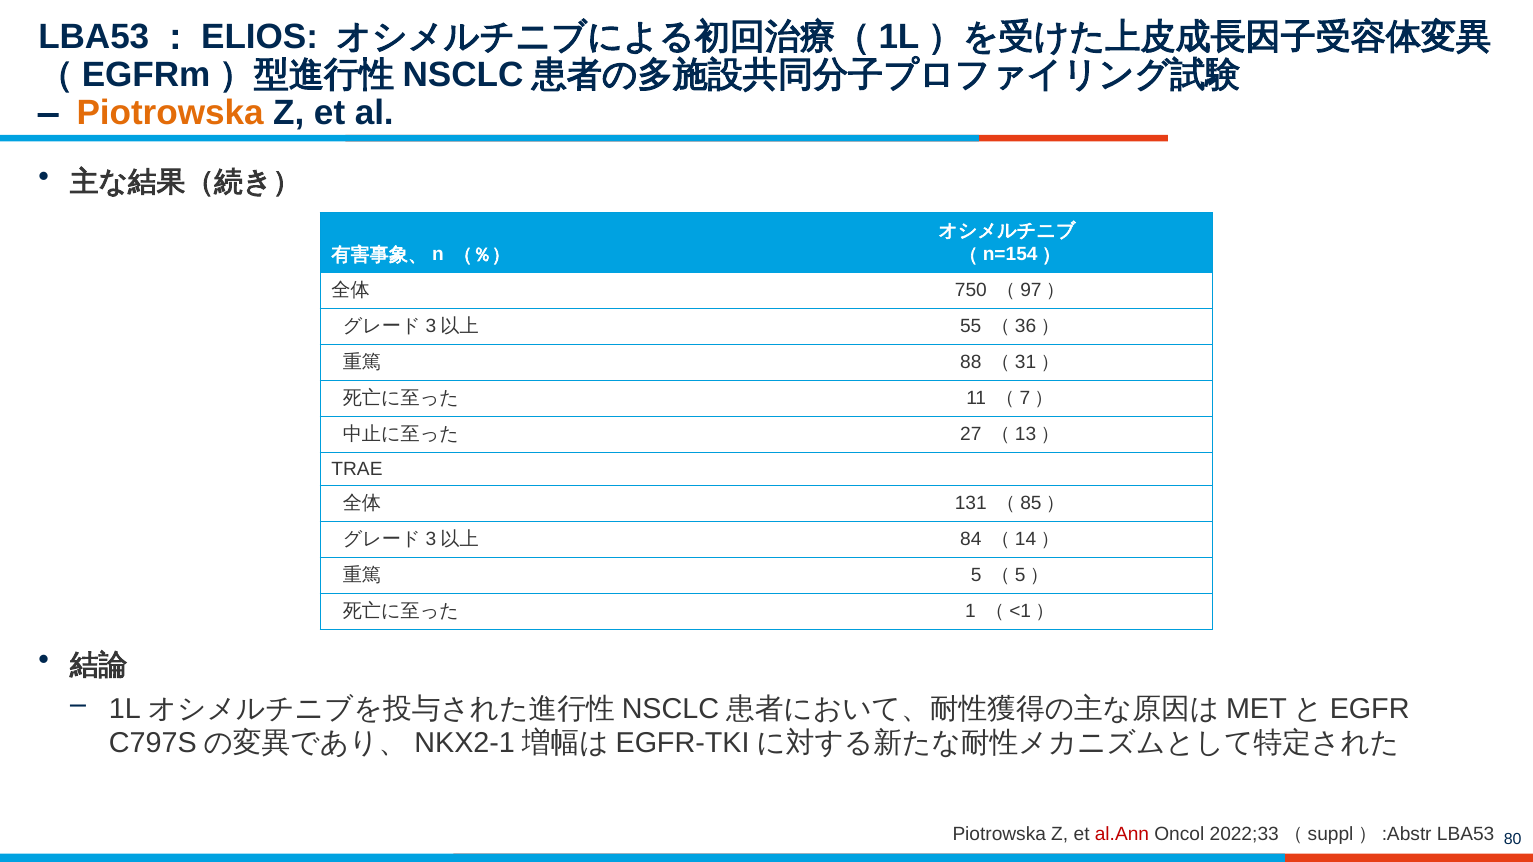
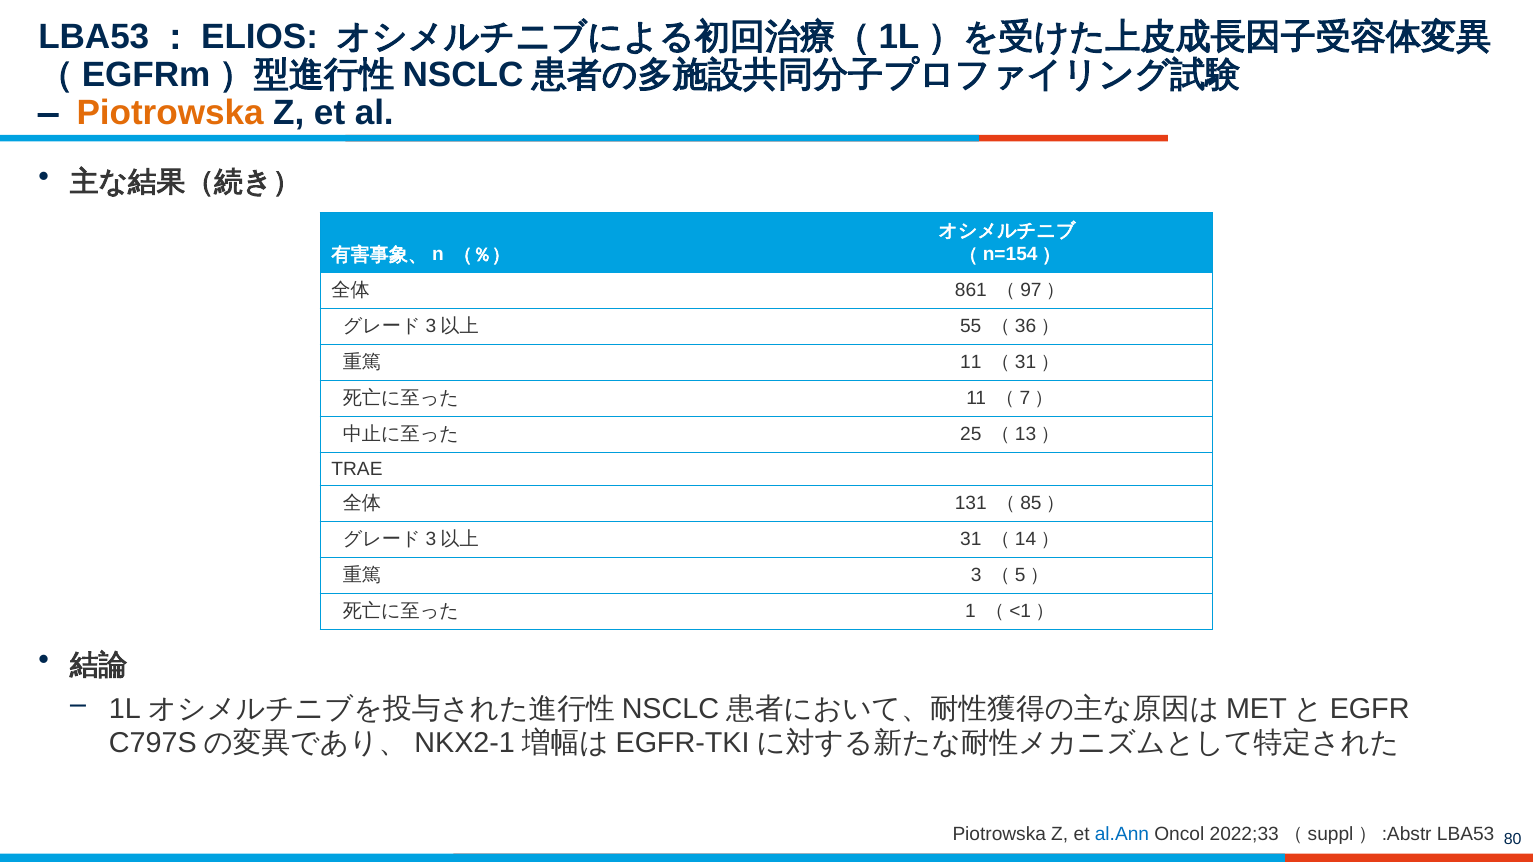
750: 750 -> 861
88 at (971, 363): 88 -> 11
27: 27 -> 25
84: 84 -> 31
5: 5 -> 3
al.Ann colour: red -> blue
